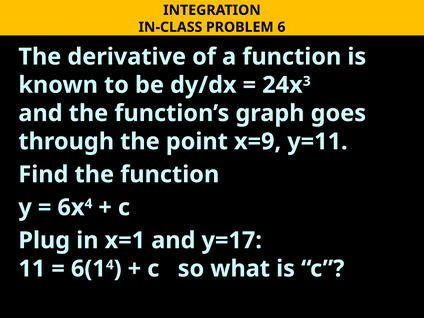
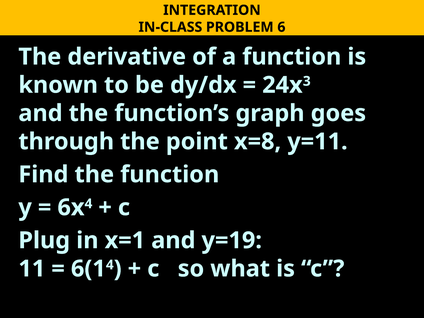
x=9: x=9 -> x=8
y=17: y=17 -> y=19
